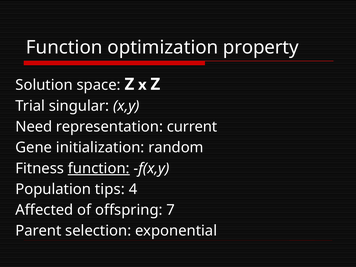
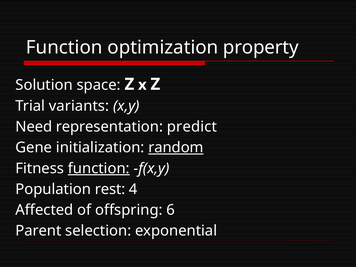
singular: singular -> variants
current: current -> predict
random underline: none -> present
tips: tips -> rest
7: 7 -> 6
